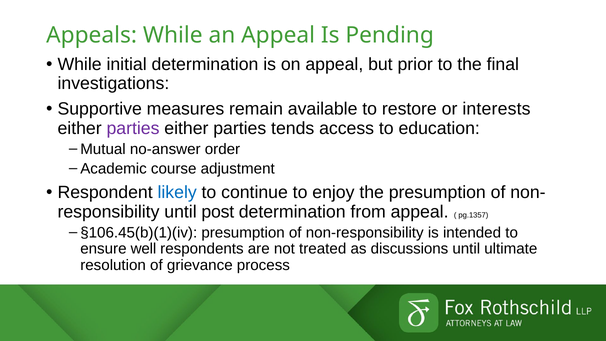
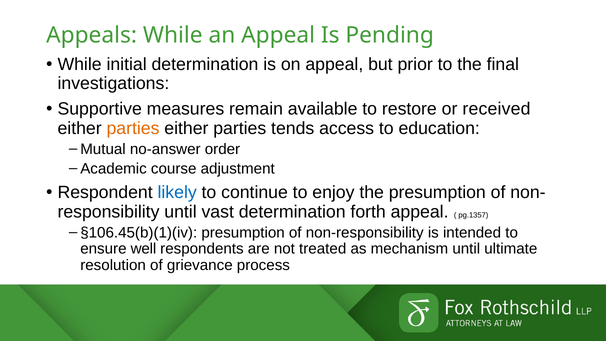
interests: interests -> received
parties at (133, 128) colour: purple -> orange
post: post -> vast
from: from -> forth
discussions: discussions -> mechanism
